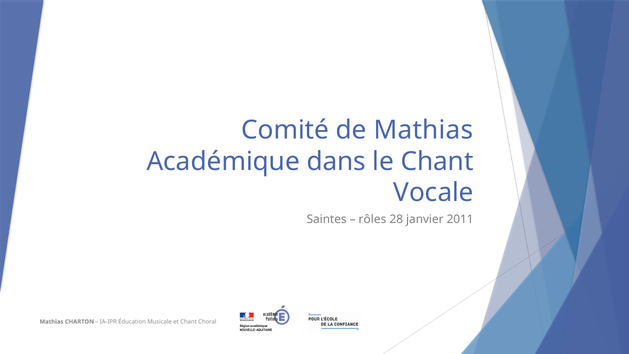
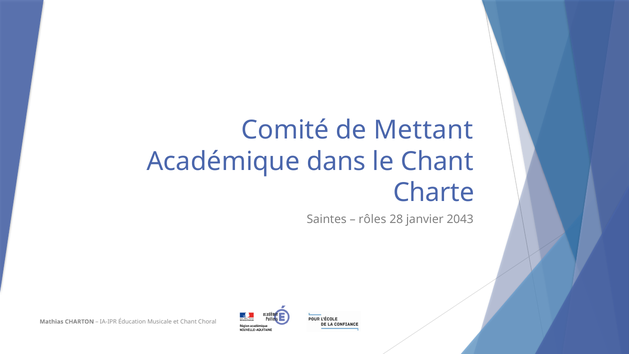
de Mathias: Mathias -> Mettant
Vocale: Vocale -> Charte
2011: 2011 -> 2043
